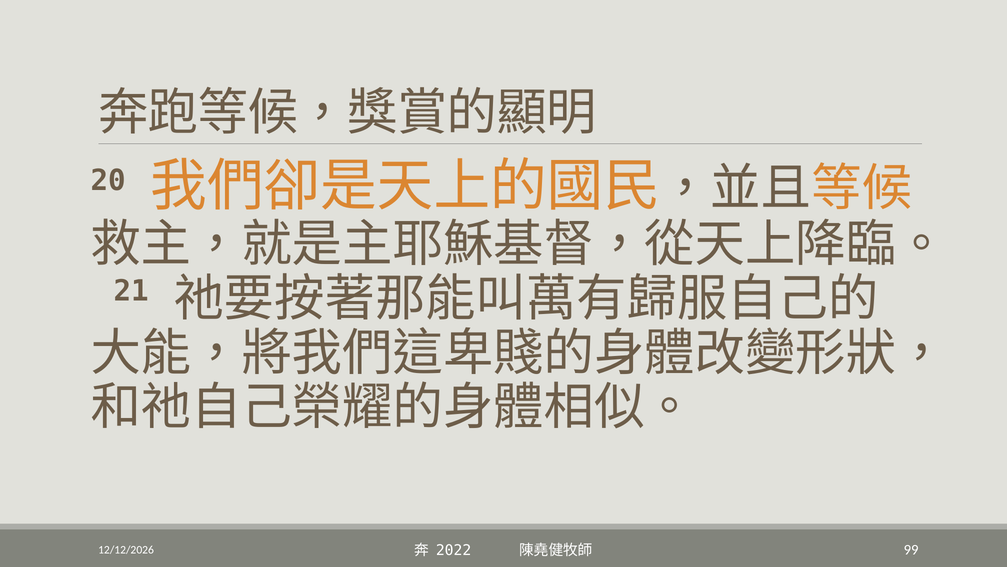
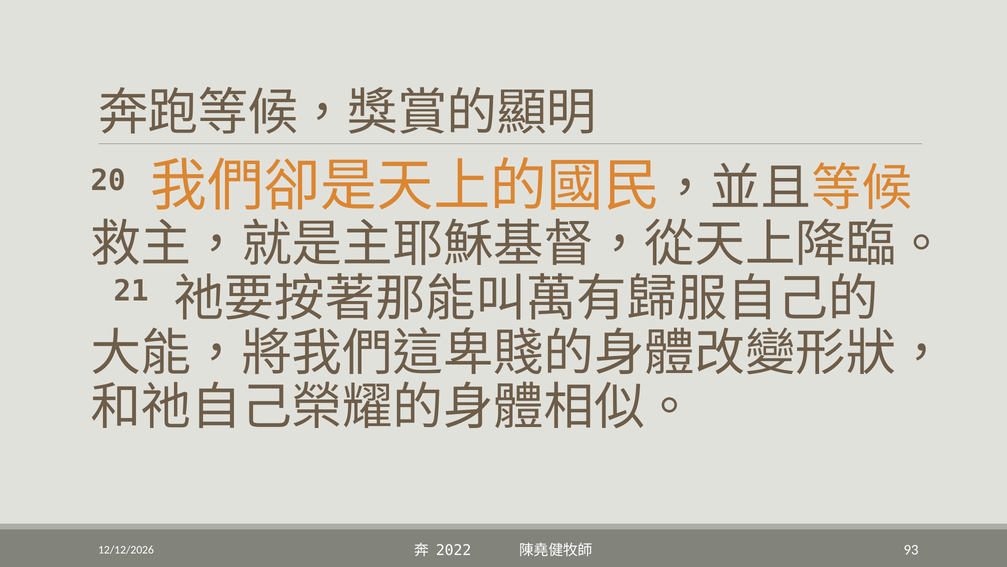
99: 99 -> 93
